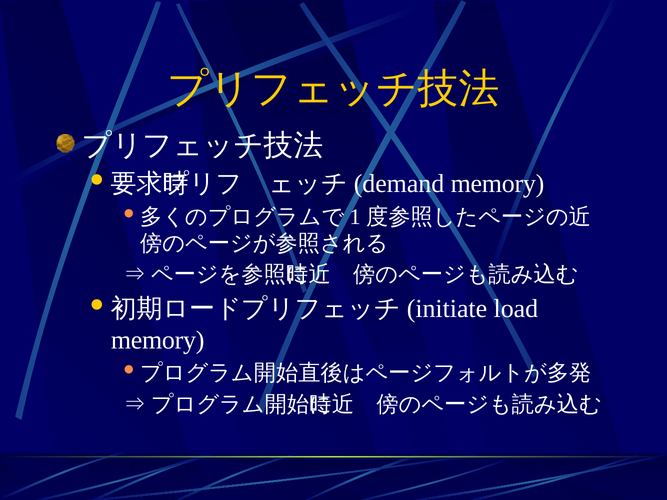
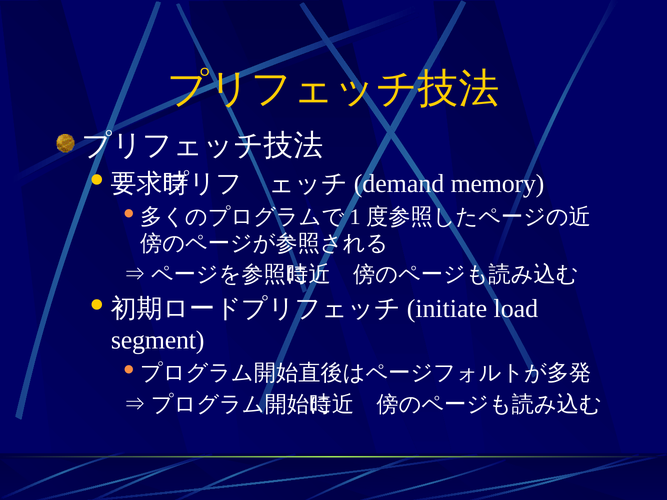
memory at (158, 340): memory -> segment
